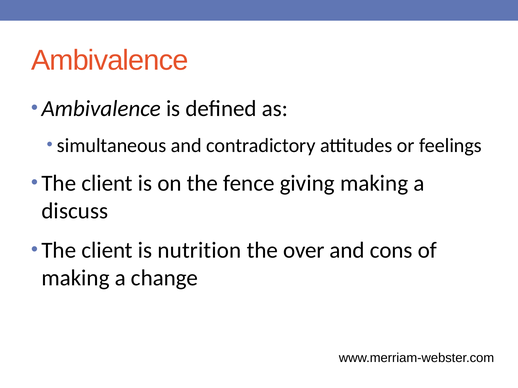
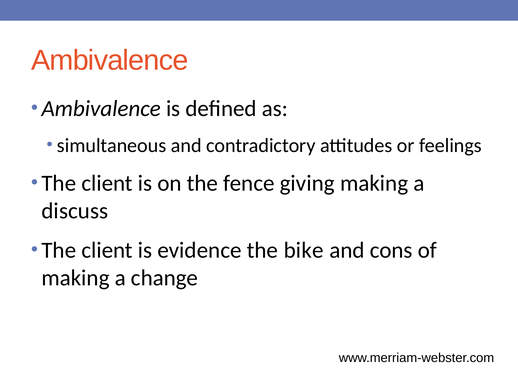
nutrition: nutrition -> evidence
over: over -> bike
